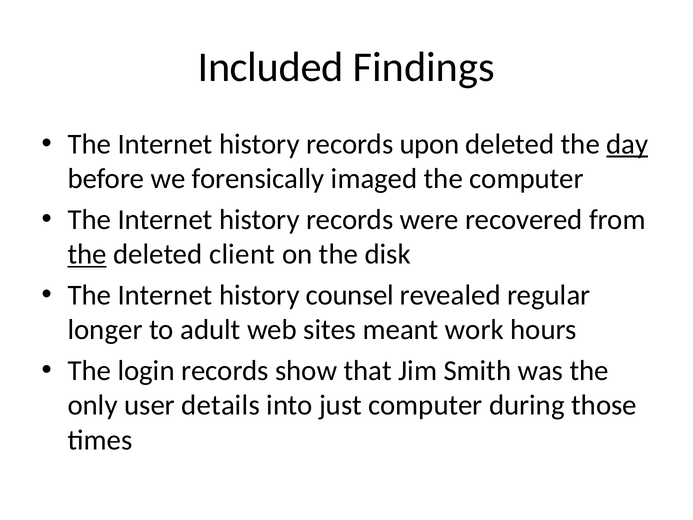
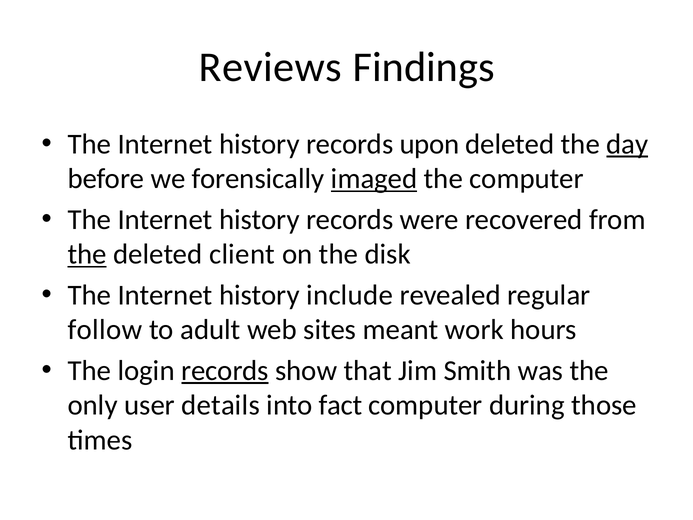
Included: Included -> Reviews
imaged underline: none -> present
counsel: counsel -> include
longer: longer -> follow
records at (225, 370) underline: none -> present
just: just -> fact
